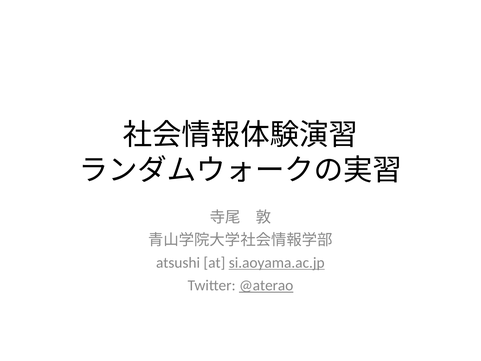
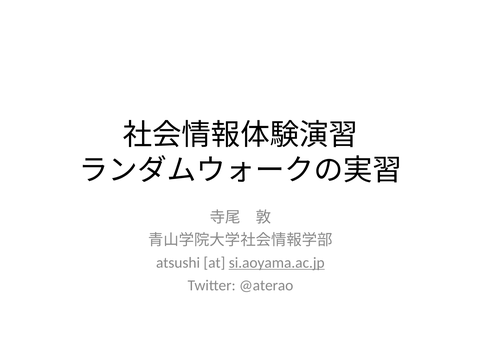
@aterao underline: present -> none
